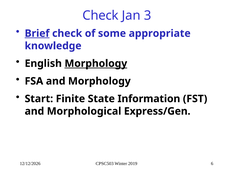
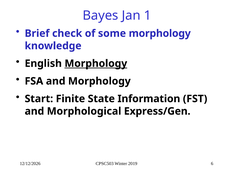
Check at (101, 15): Check -> Bayes
3: 3 -> 1
Brief underline: present -> none
some appropriate: appropriate -> morphology
